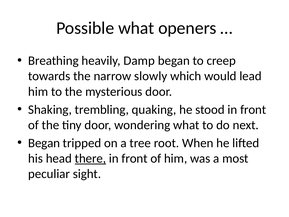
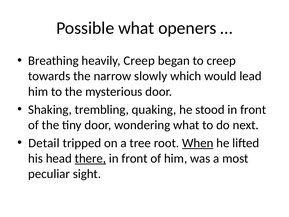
heavily Damp: Damp -> Creep
Began at (44, 143): Began -> Detail
When underline: none -> present
